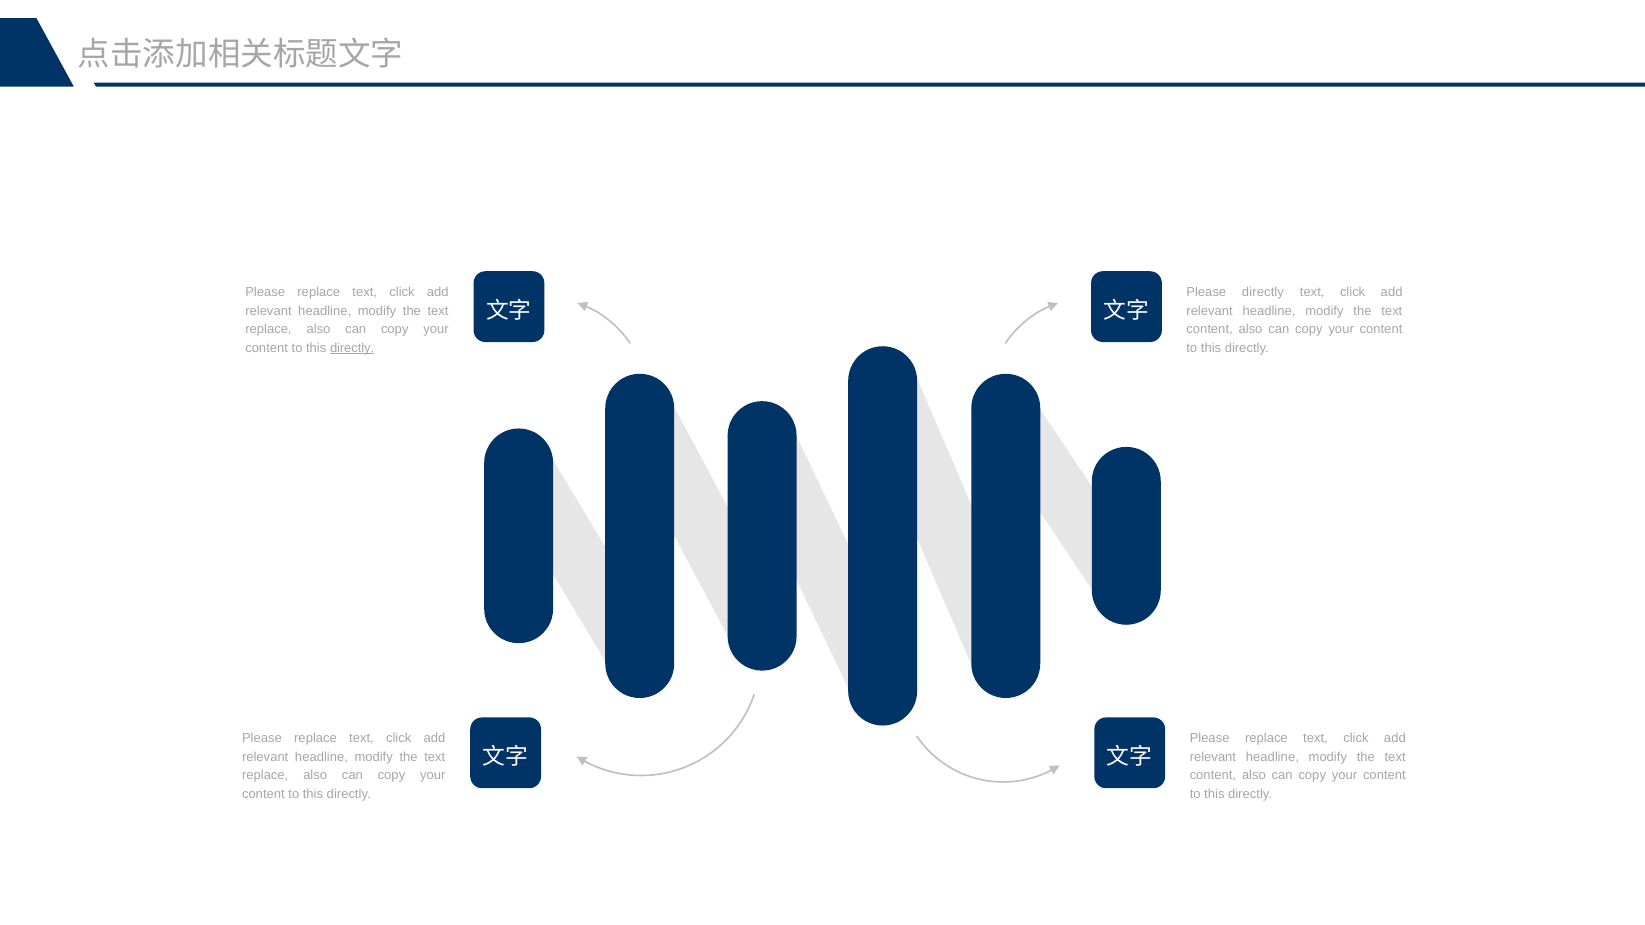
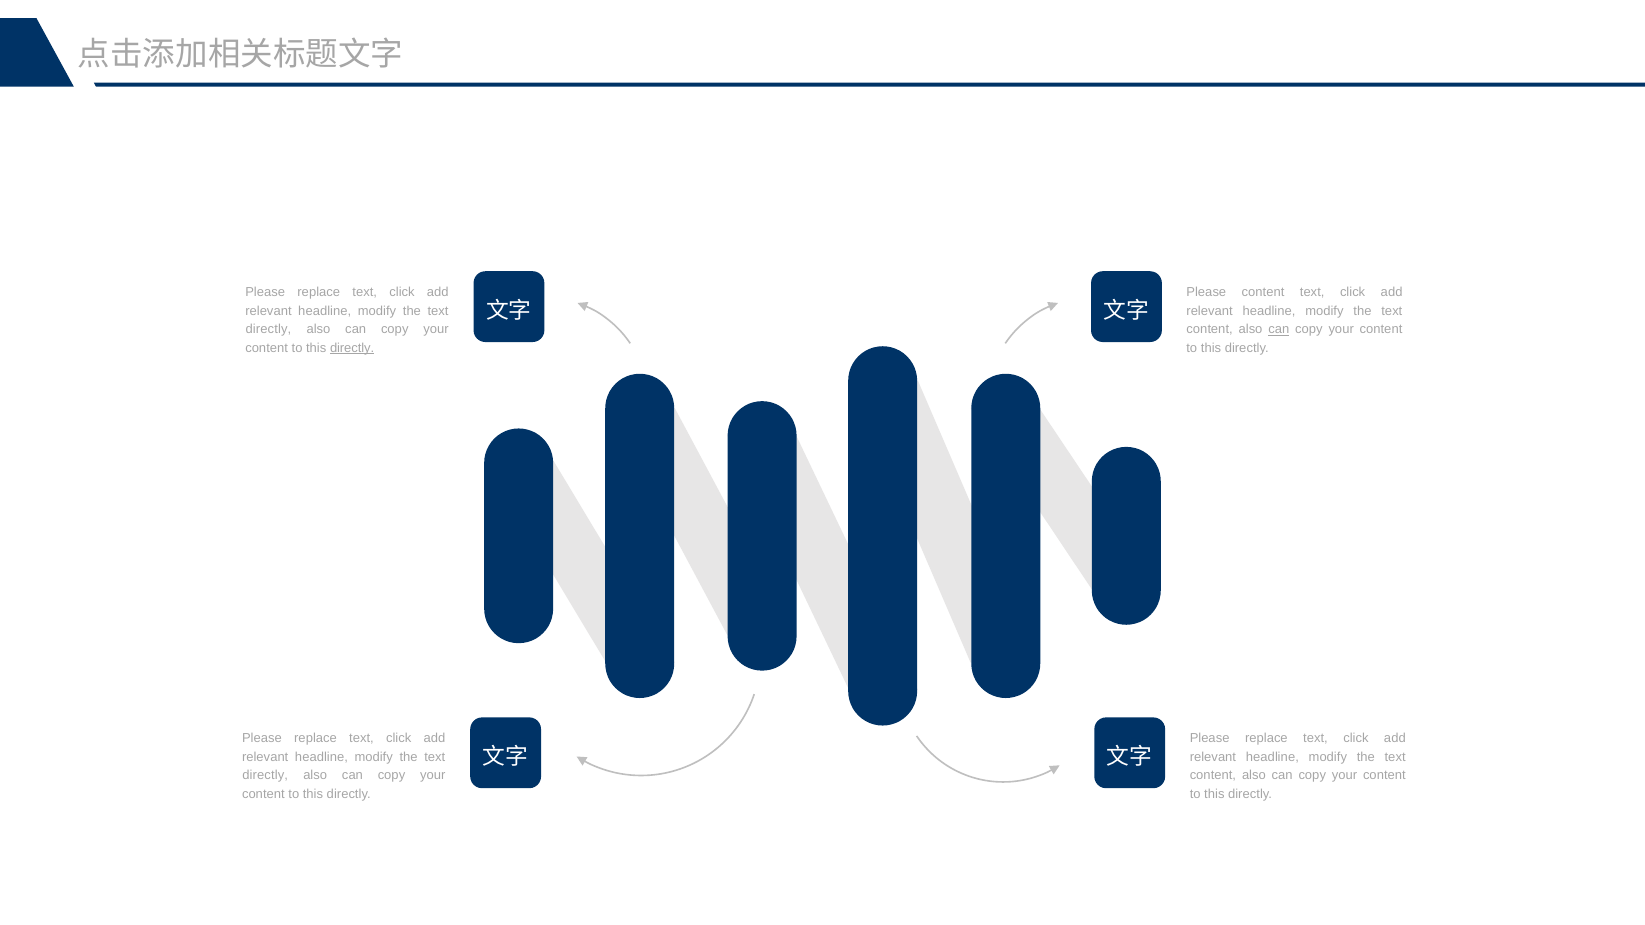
Please directly: directly -> content
replace at (268, 330): replace -> directly
can at (1279, 330) underline: none -> present
replace at (265, 776): replace -> directly
